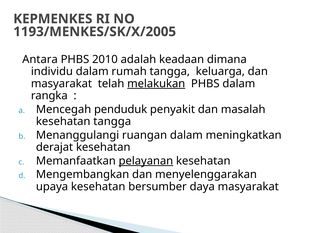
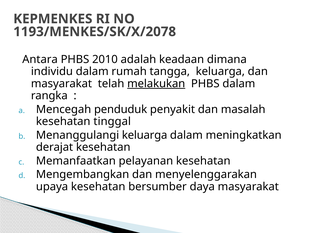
1193/MENKES/SK/X/2005: 1193/MENKES/SK/X/2005 -> 1193/MENKES/SK/X/2078
kesehatan tangga: tangga -> tinggal
Menanggulangi ruangan: ruangan -> keluarga
pelayanan underline: present -> none
